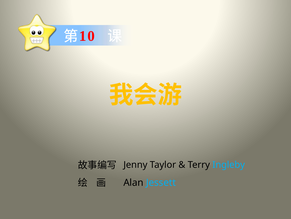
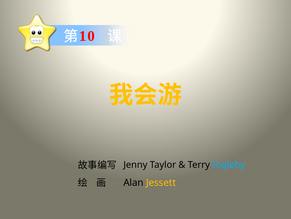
Jessett colour: light blue -> yellow
